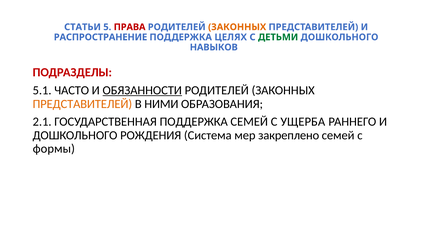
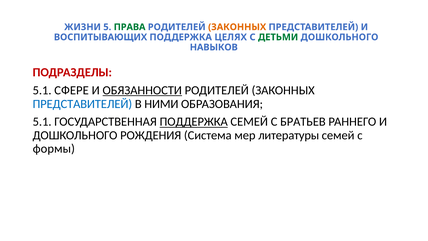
СТАТЬИ: СТАТЬИ -> ЖИЗНИ
ПРАВА colour: red -> green
РАСПРОСТРАНЕНИЕ: РАСПРОСТРАНЕНИЕ -> ВОСПИТЫВАЮЩИХ
ЧАСТО: ЧАСТО -> СФЕРЕ
ПРЕДСТАВИТЕЛЕЙ at (82, 104) colour: orange -> blue
2.1 at (42, 122): 2.1 -> 5.1
ПОДДЕРЖКА at (194, 122) underline: none -> present
УЩЕРБА: УЩЕРБА -> БРАТЬЕВ
закреплено: закреплено -> литературы
